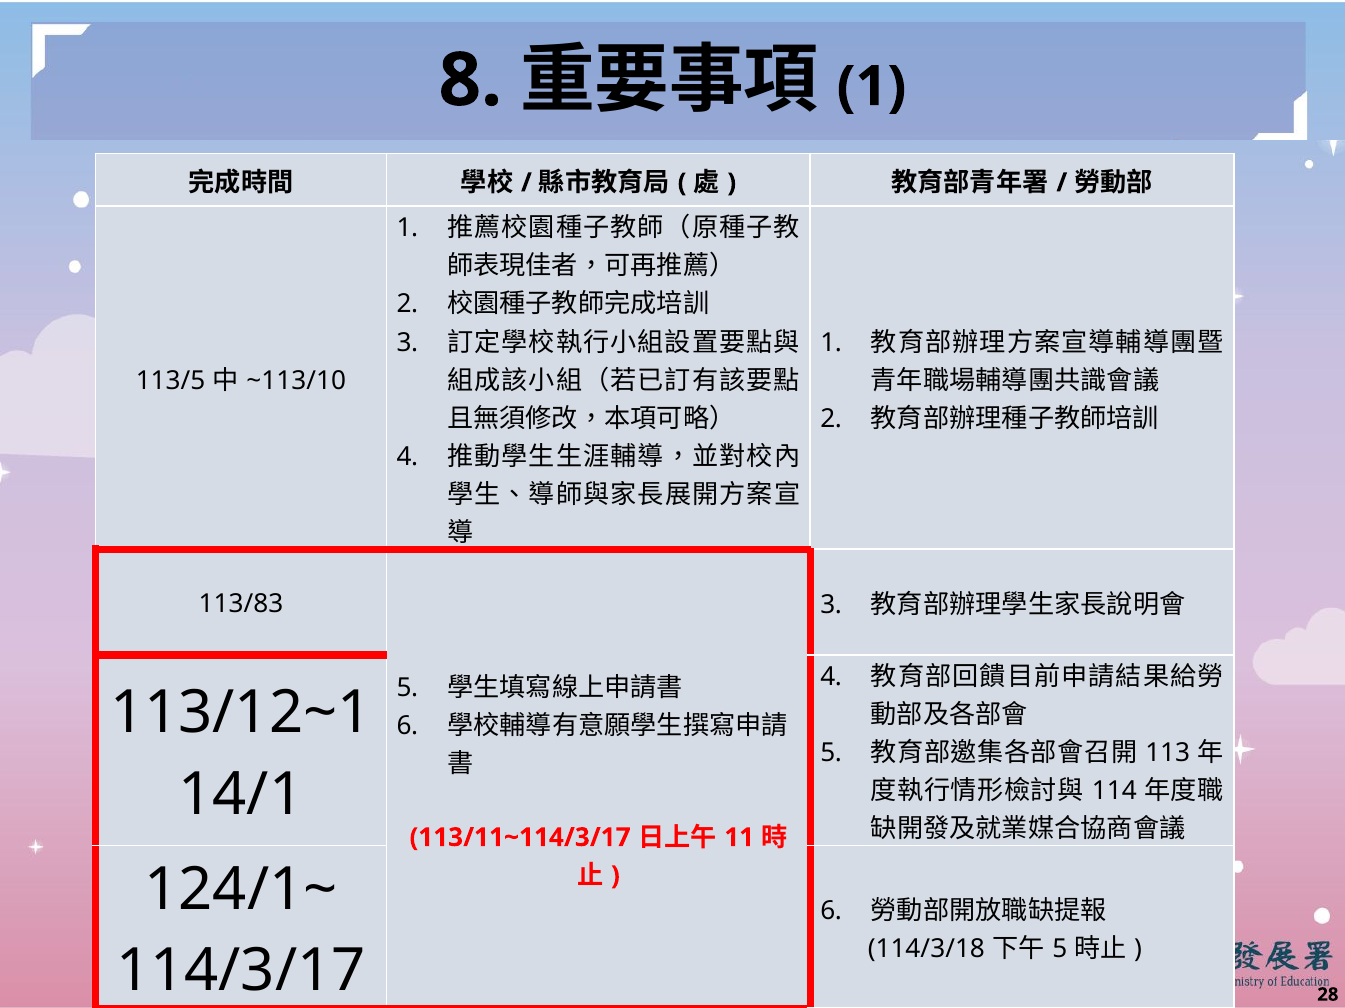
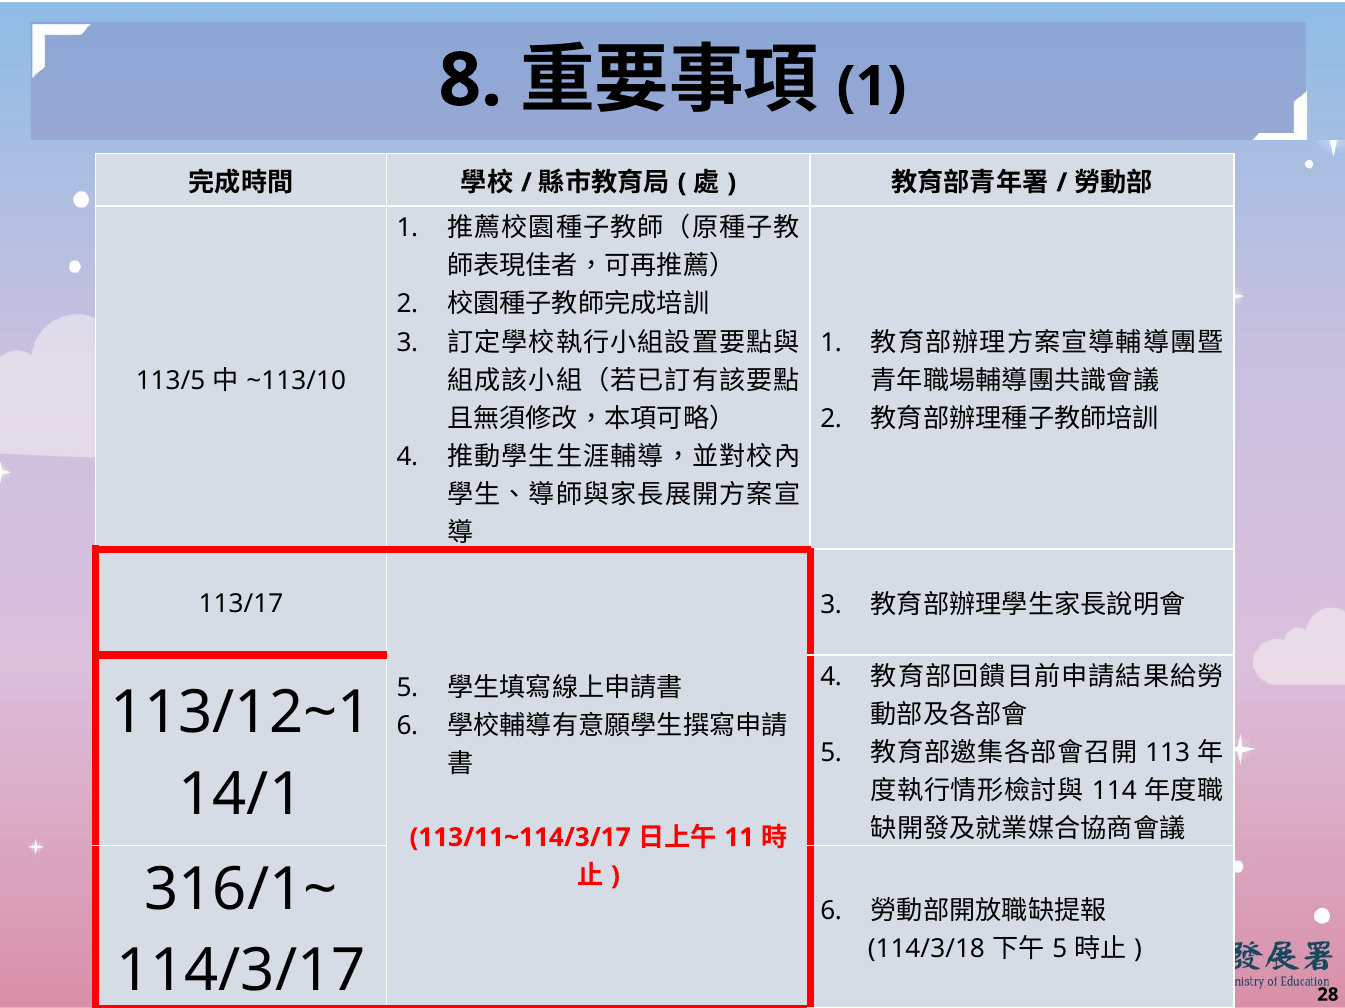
113/83: 113/83 -> 113/17
124/1~: 124/1~ -> 316/1~
